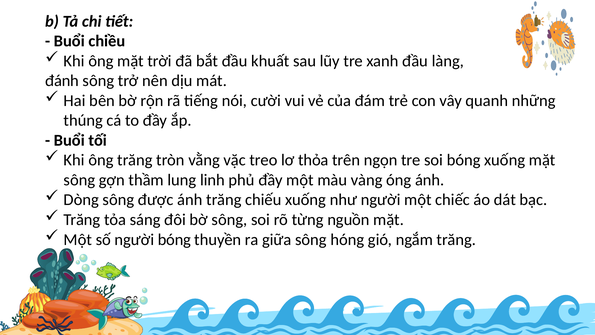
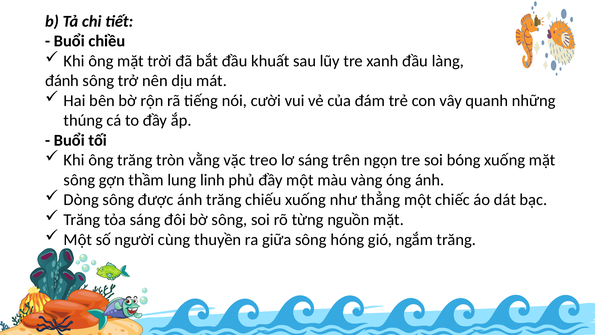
lơ thỏa: thỏa -> sáng
như người: người -> thẳng
người bóng: bóng -> cùng
